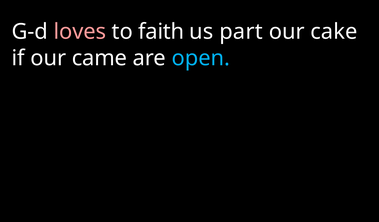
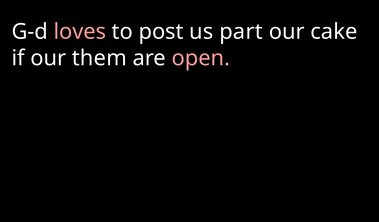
faith: faith -> post
came: came -> them
open colour: light blue -> pink
